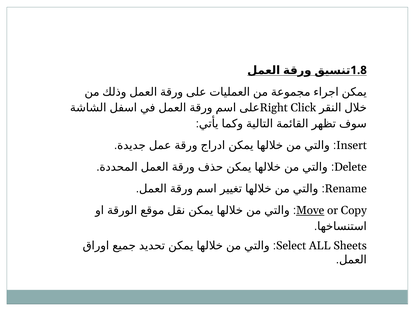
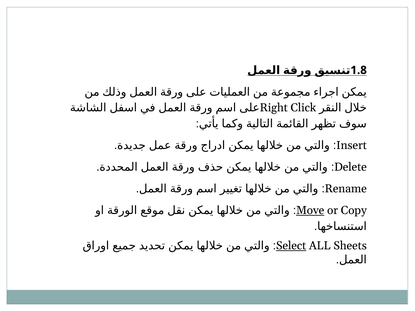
Select underline: none -> present
